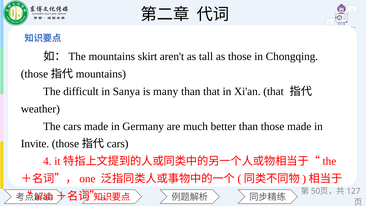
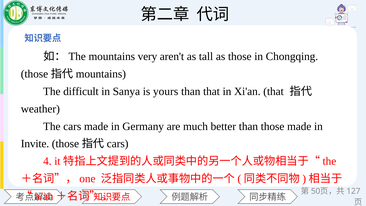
skirt: skirt -> very
many: many -> yours
